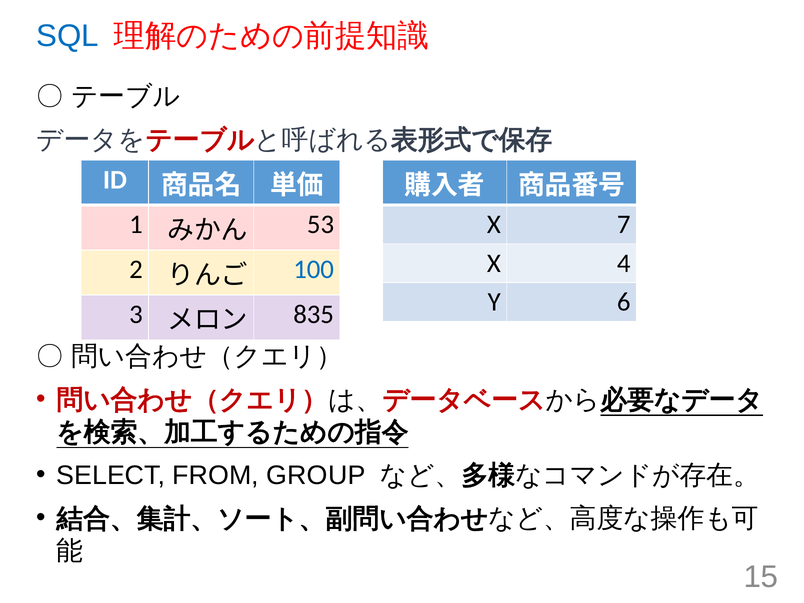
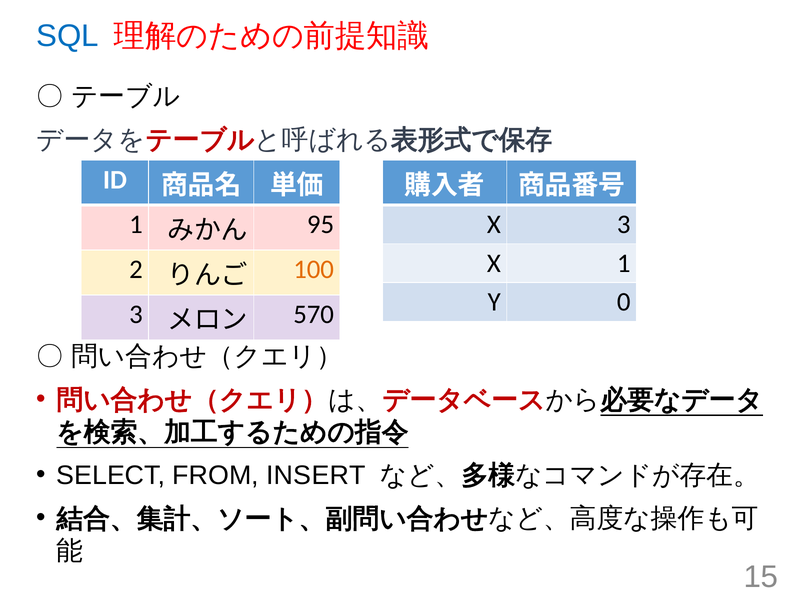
53: 53 -> 95
X 7: 7 -> 3
X 4: 4 -> 1
100 colour: blue -> orange
6: 6 -> 0
835: 835 -> 570
GROUP: GROUP -> INSERT
